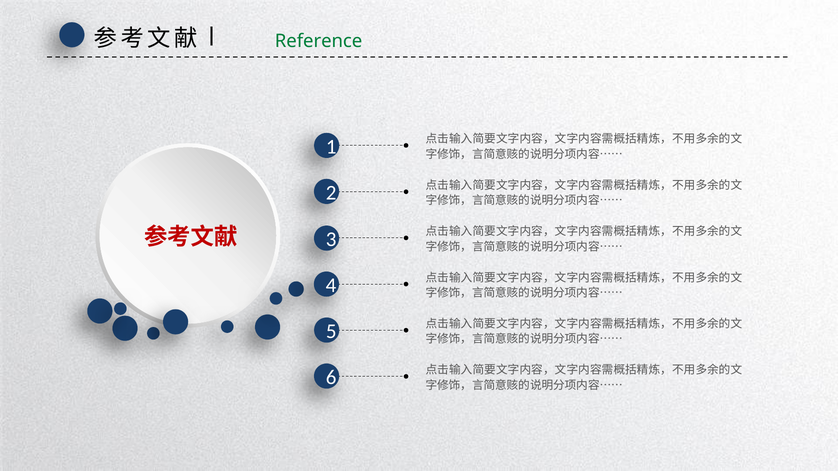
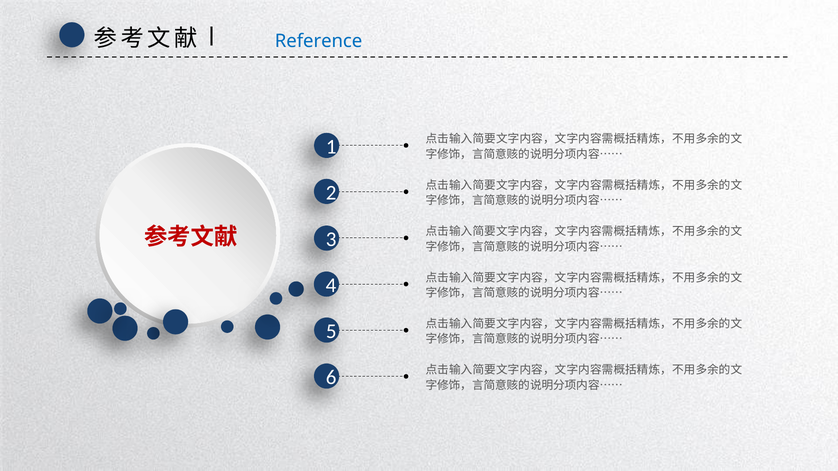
Reference colour: green -> blue
